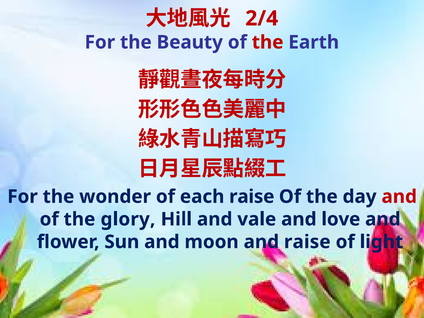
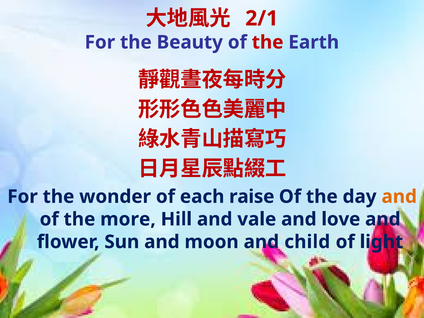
2/4: 2/4 -> 2/1
and at (399, 197) colour: red -> orange
glory: glory -> more
and raise: raise -> child
